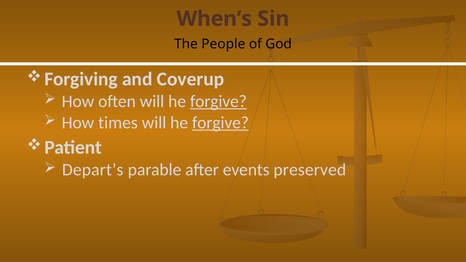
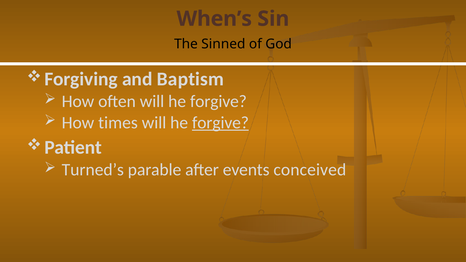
People: People -> Sinned
Coverup: Coverup -> Baptism
forgive at (218, 101) underline: present -> none
Depart’s: Depart’s -> Turned’s
preserved: preserved -> conceived
